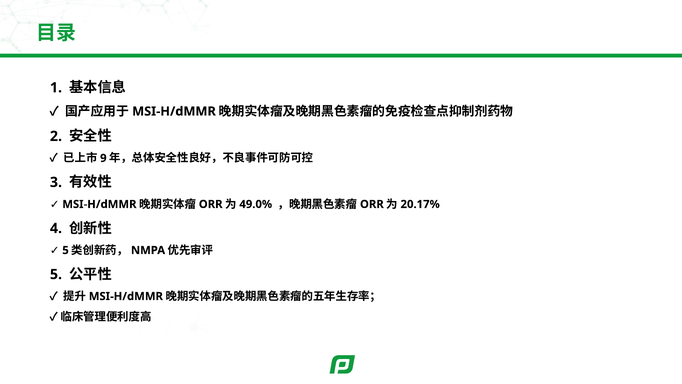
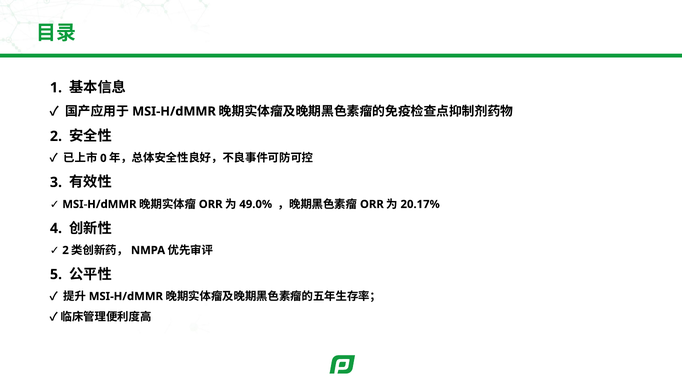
9: 9 -> 0
5 at (66, 250): 5 -> 2
